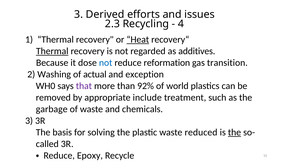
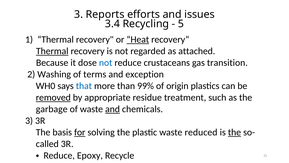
Derived: Derived -> Reports
2.3: 2.3 -> 3.4
4: 4 -> 5
additives: additives -> attached
reformation: reformation -> crustaceans
actual: actual -> terms
that colour: purple -> blue
92%: 92% -> 99%
world: world -> origin
removed underline: none -> present
include: include -> residue
and at (113, 109) underline: none -> present
for underline: none -> present
